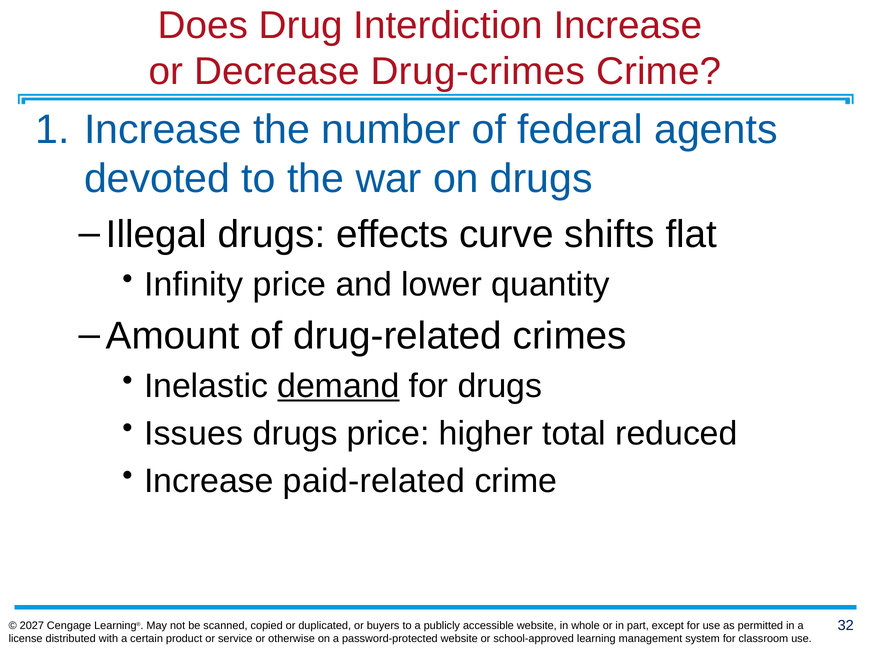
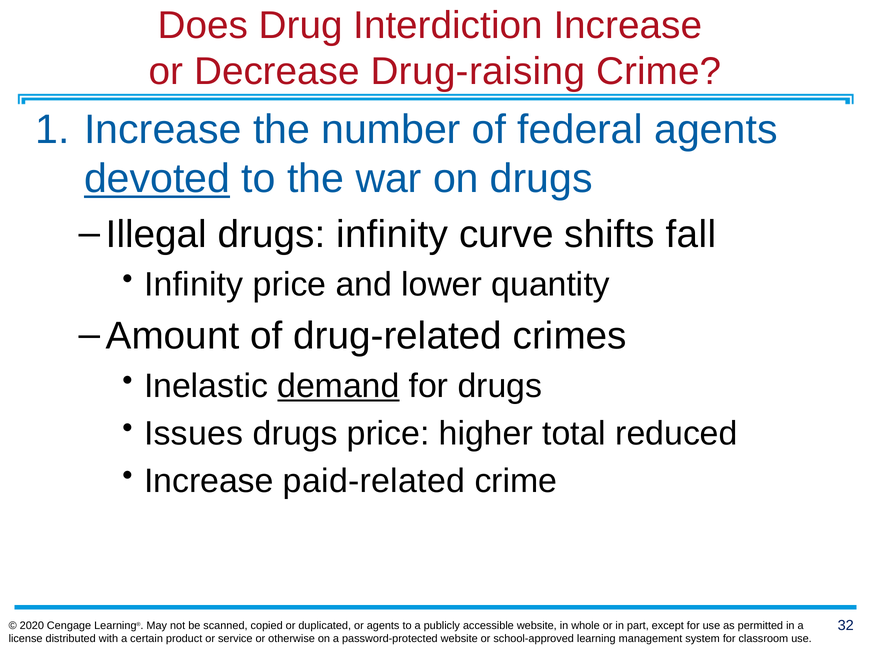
Drug-crimes: Drug-crimes -> Drug-raising
devoted underline: none -> present
drugs effects: effects -> infinity
flat: flat -> fall
2027: 2027 -> 2020
or buyers: buyers -> agents
